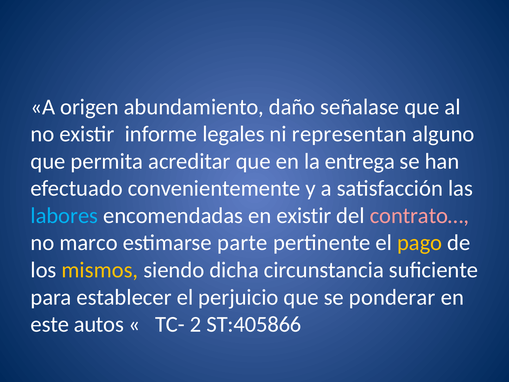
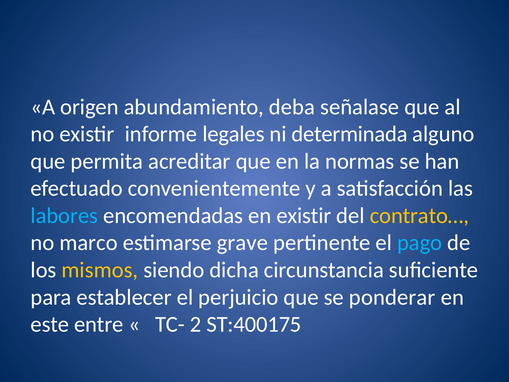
daño: daño -> deba
representan: representan -> determinada
entrega: entrega -> normas
contrato… colour: pink -> yellow
parte: parte -> grave
pago colour: yellow -> light blue
autos: autos -> entre
ST:405866: ST:405866 -> ST:400175
